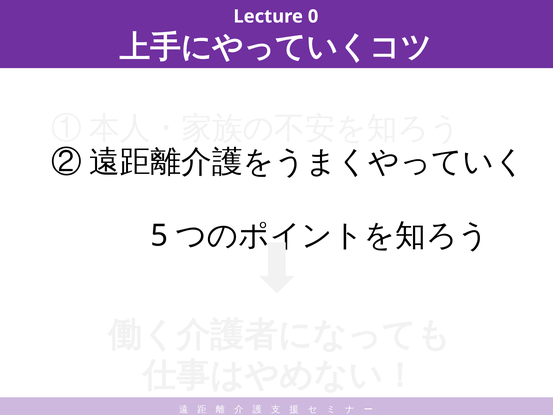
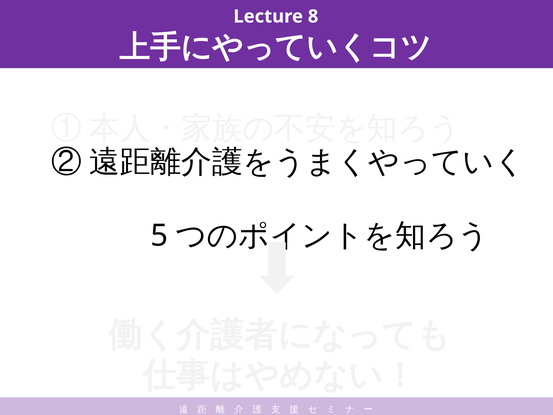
0: 0 -> 8
